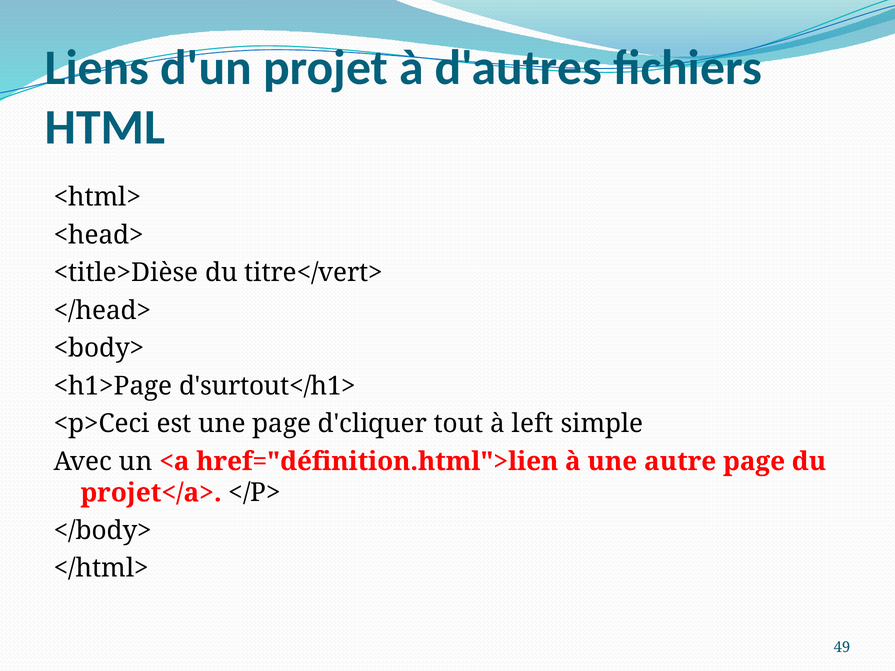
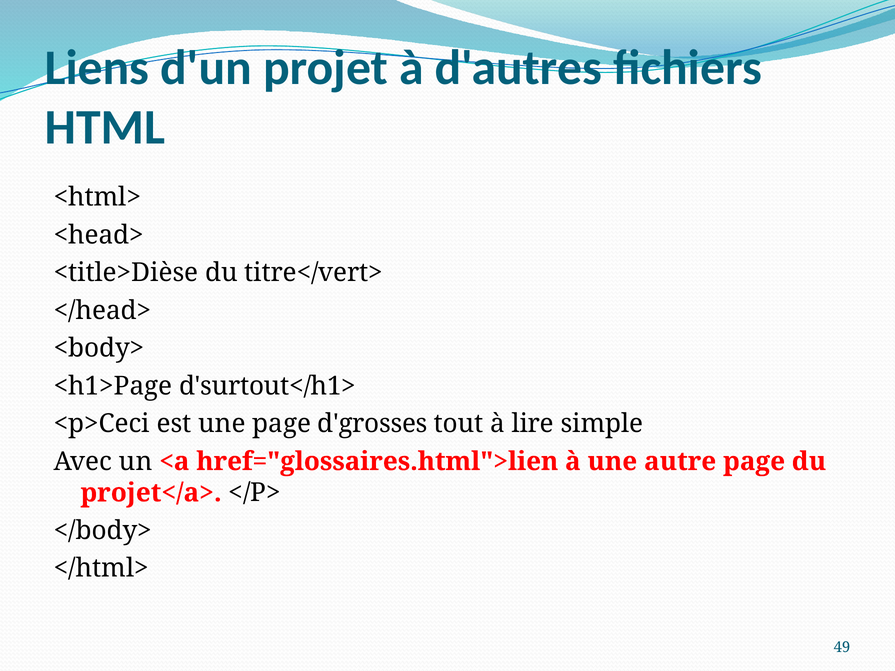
d'cliquer: d'cliquer -> d'grosses
left: left -> lire
href="définition.html">lien: href="définition.html">lien -> href="glossaires.html">lien
